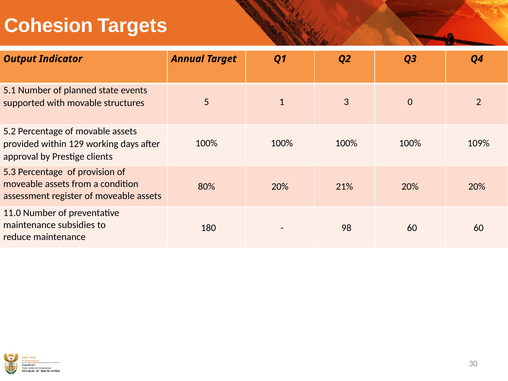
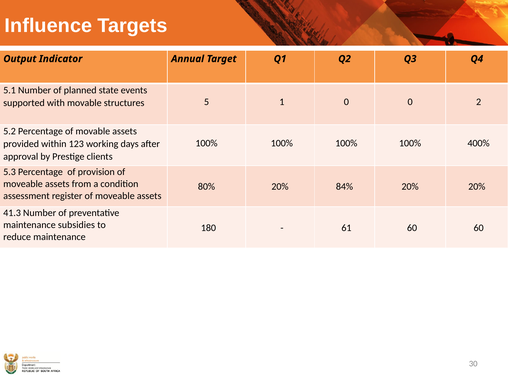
Cohesion: Cohesion -> Influence
1 3: 3 -> 0
109%: 109% -> 400%
129: 129 -> 123
21%: 21% -> 84%
11.0: 11.0 -> 41.3
98: 98 -> 61
